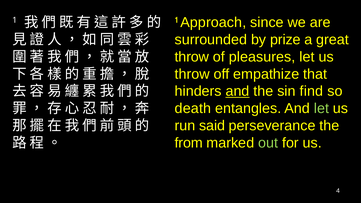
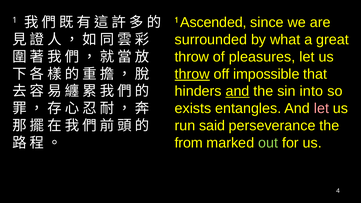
Approach: Approach -> Ascended
prize: prize -> what
throw at (192, 74) underline: none -> present
empathize: empathize -> impossible
find: find -> into
death: death -> exists
let at (321, 108) colour: light green -> pink
